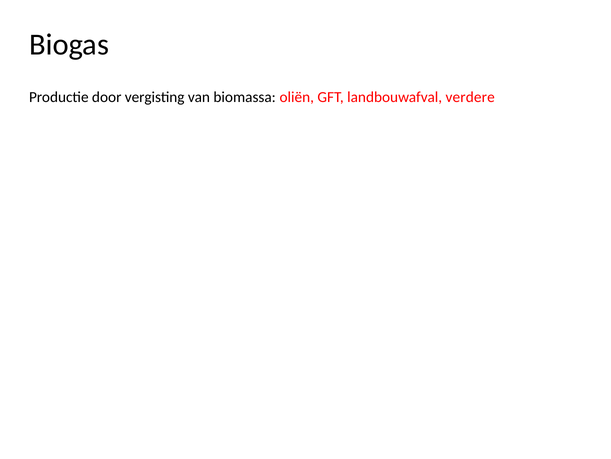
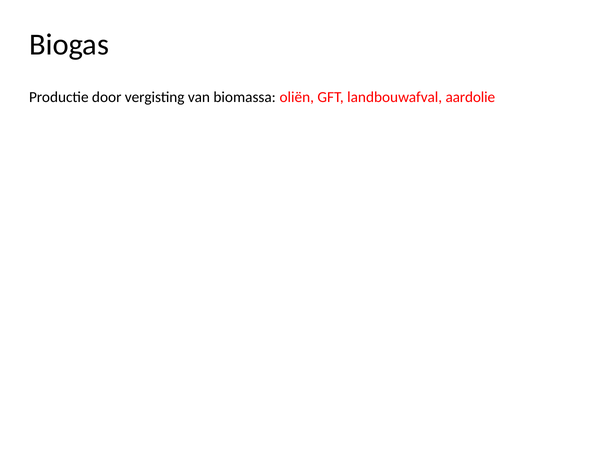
verdere: verdere -> aardolie
